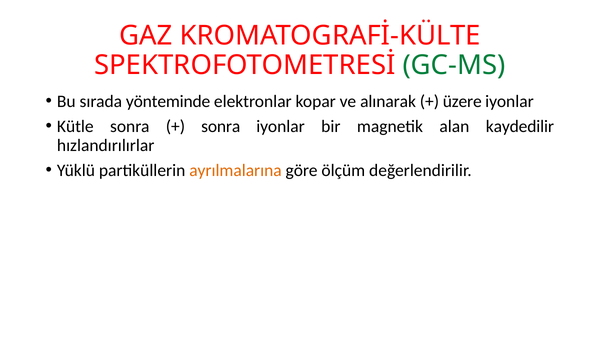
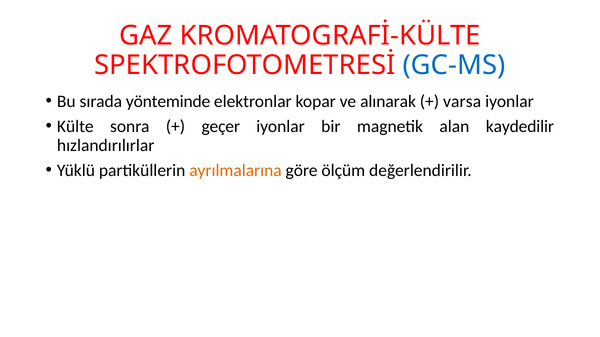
GC-MS colour: green -> blue
üzere: üzere -> varsa
Kütle: Kütle -> Külte
sonra at (221, 127): sonra -> geçer
